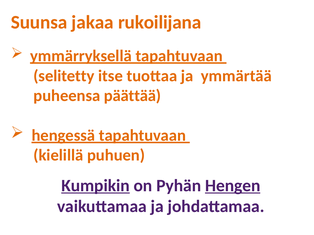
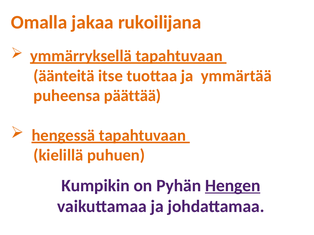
Suunsa: Suunsa -> Omalla
selitetty: selitetty -> äänteitä
Kumpikin underline: present -> none
